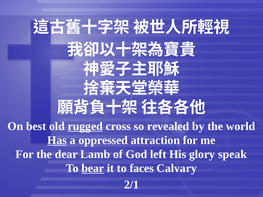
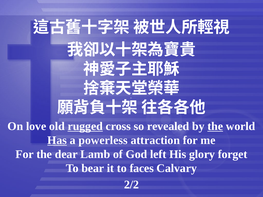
best: best -> love
the at (215, 126) underline: none -> present
oppressed: oppressed -> powerless
speak: speak -> forget
bear underline: present -> none
2/1: 2/1 -> 2/2
